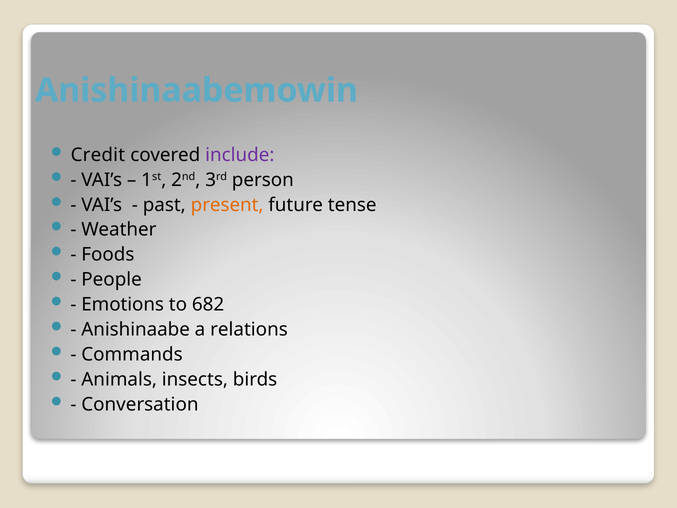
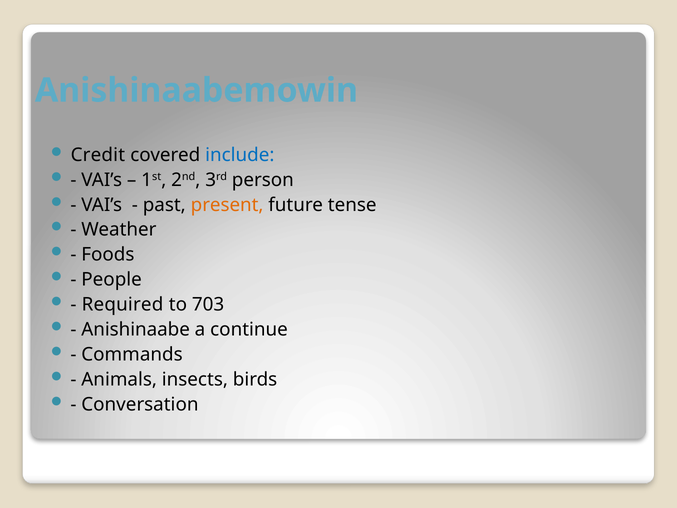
include colour: purple -> blue
Emotions: Emotions -> Required
682: 682 -> 703
relations: relations -> continue
